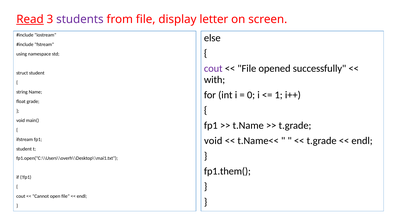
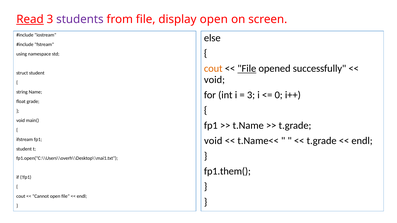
display letter: letter -> open
cout at (213, 69) colour: purple -> orange
File at (247, 69) underline: none -> present
with at (215, 80): with -> void
0 at (251, 95): 0 -> 3
1: 1 -> 0
